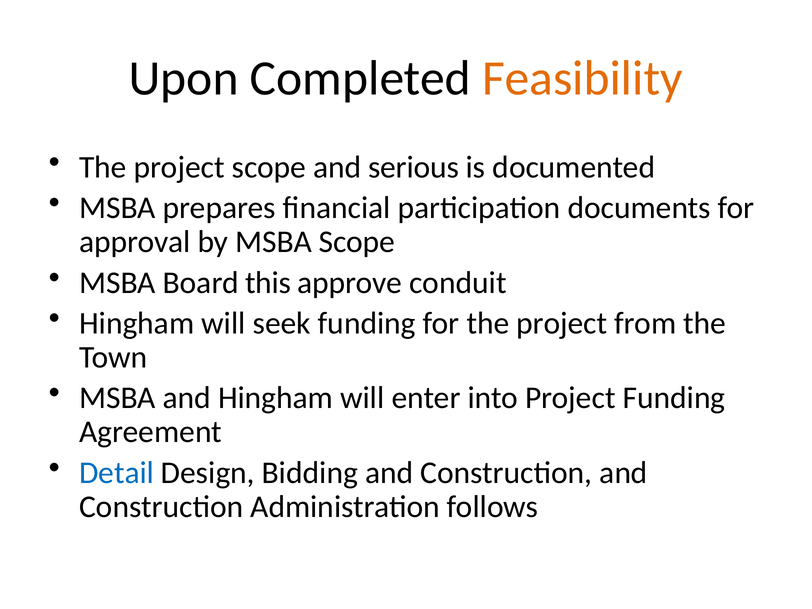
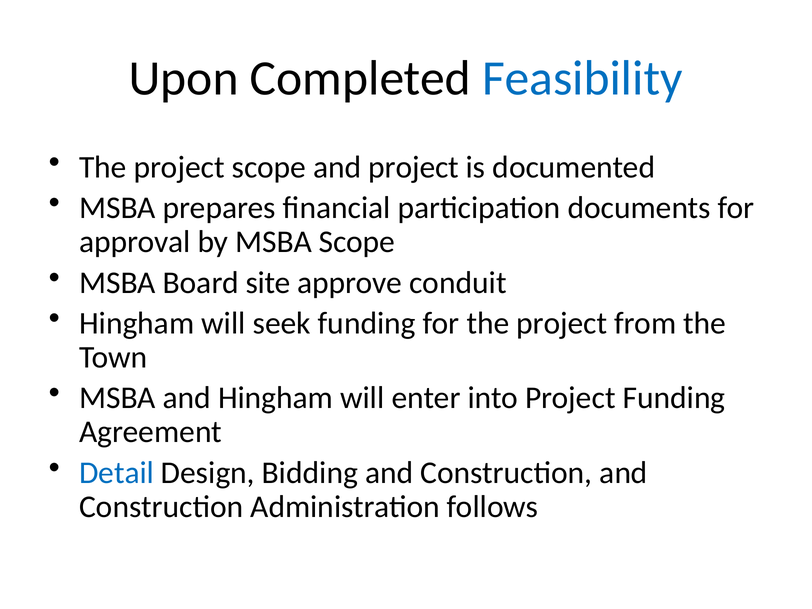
Feasibility colour: orange -> blue
and serious: serious -> project
this: this -> site
